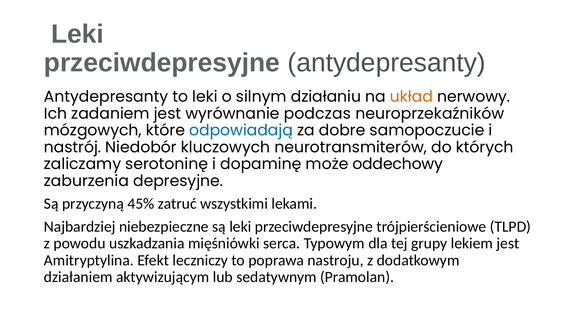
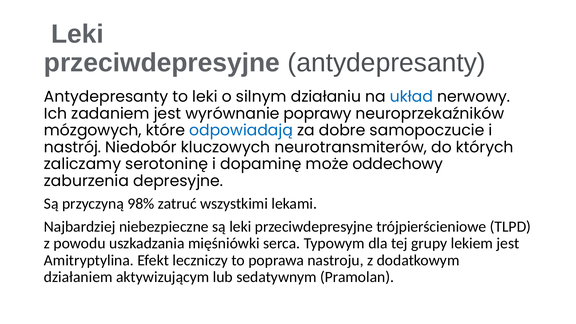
układ colour: orange -> blue
podczas: podczas -> poprawy
45%: 45% -> 98%
